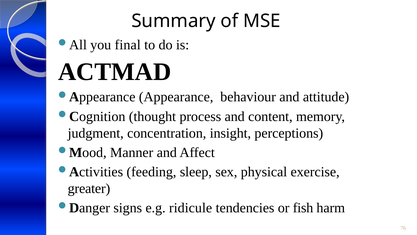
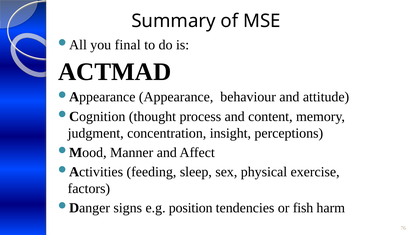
greater: greater -> factors
ridicule: ridicule -> position
